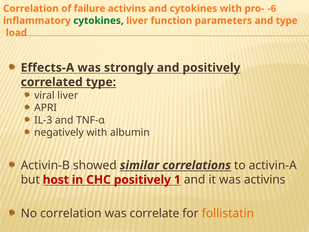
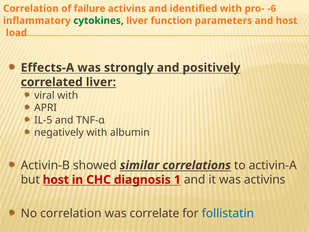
and cytokines: cytokines -> identified
and type: type -> host
correlated type: type -> liver
viral liver: liver -> with
IL-3: IL-3 -> IL-5
CHC positively: positively -> diagnosis
follistatin colour: orange -> blue
